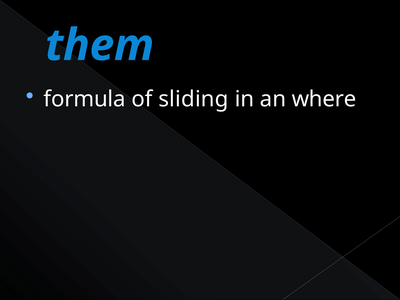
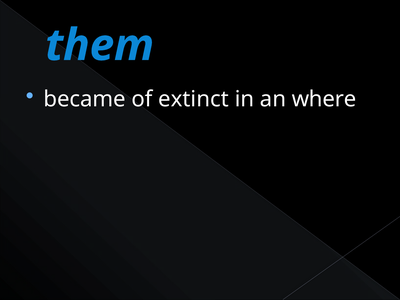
formula: formula -> became
sliding: sliding -> extinct
